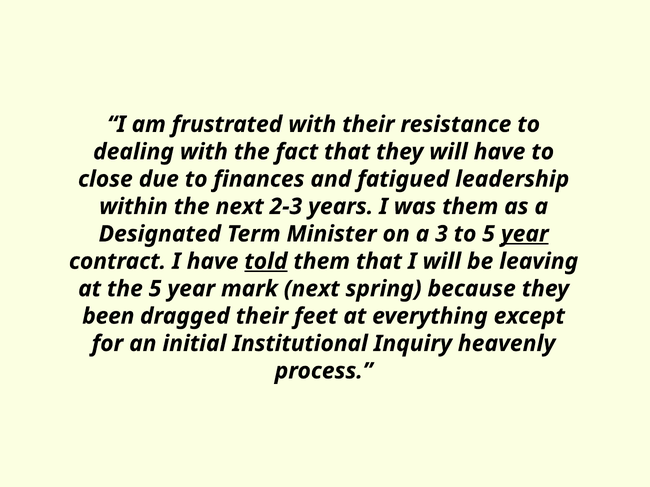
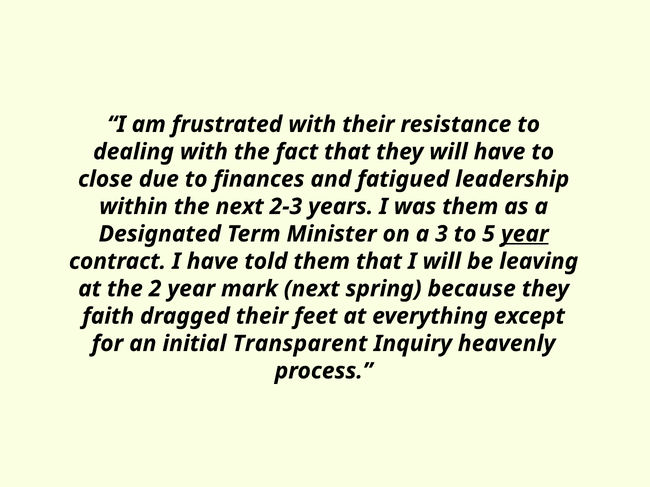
told underline: present -> none
the 5: 5 -> 2
been: been -> faith
Institutional: Institutional -> Transparent
